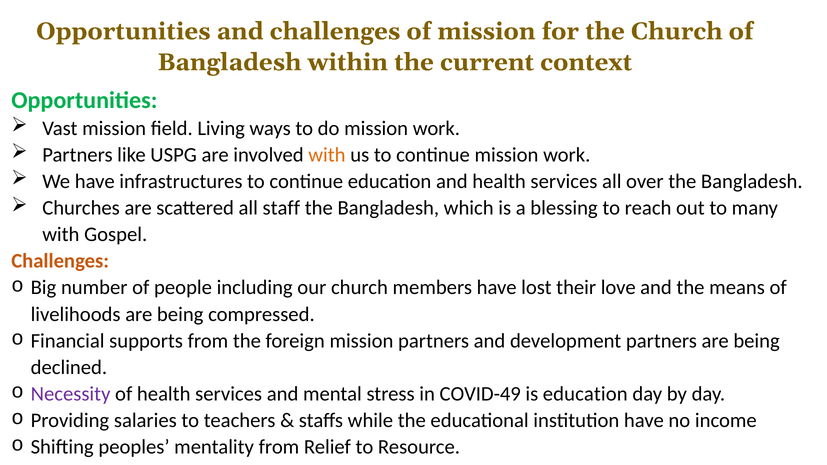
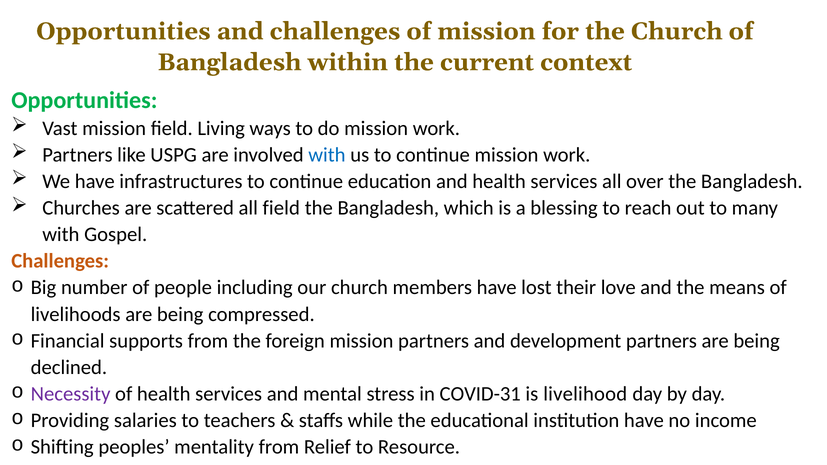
with at (327, 155) colour: orange -> blue
all staff: staff -> field
COVID-49: COVID-49 -> COVID-31
is education: education -> livelihood
